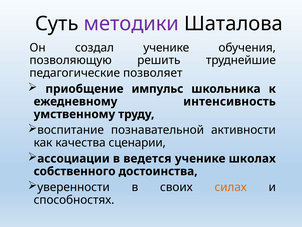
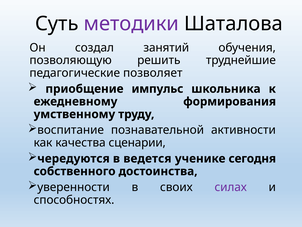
создал ученике: ученике -> занятий
интенсивность: интенсивность -> формирования
ассоциации: ассоциации -> чередуются
школах: школах -> сегодня
силах colour: orange -> purple
